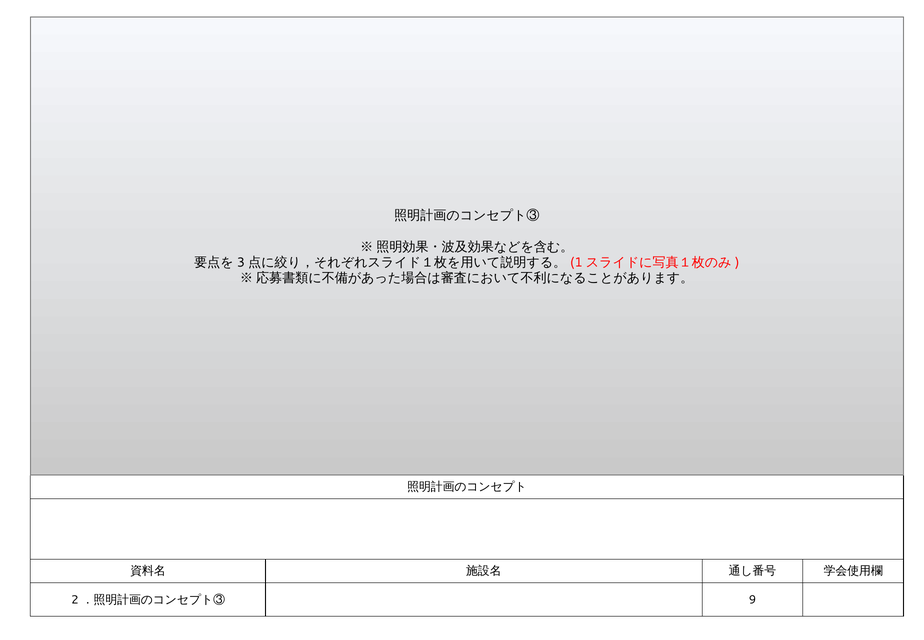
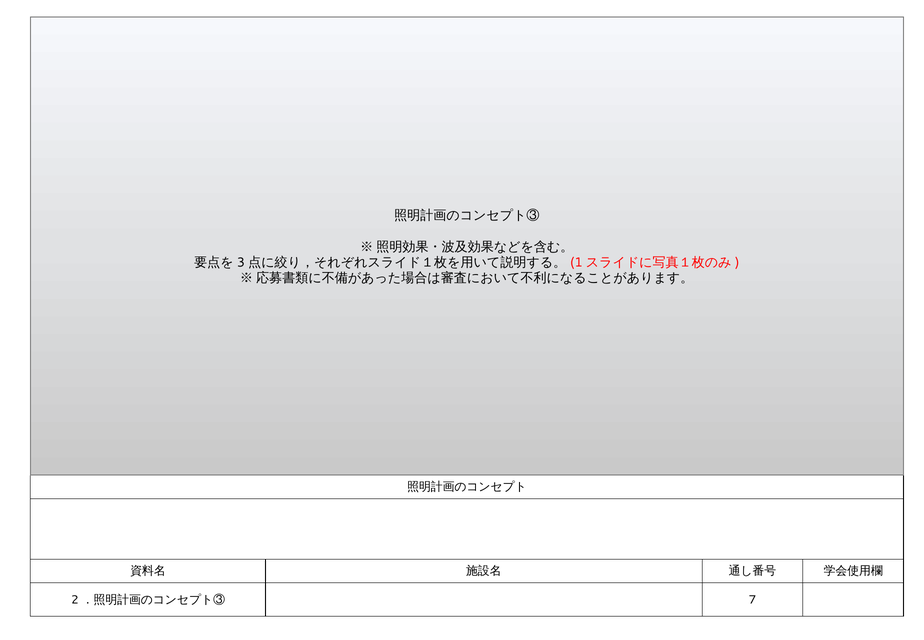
9: 9 -> 7
